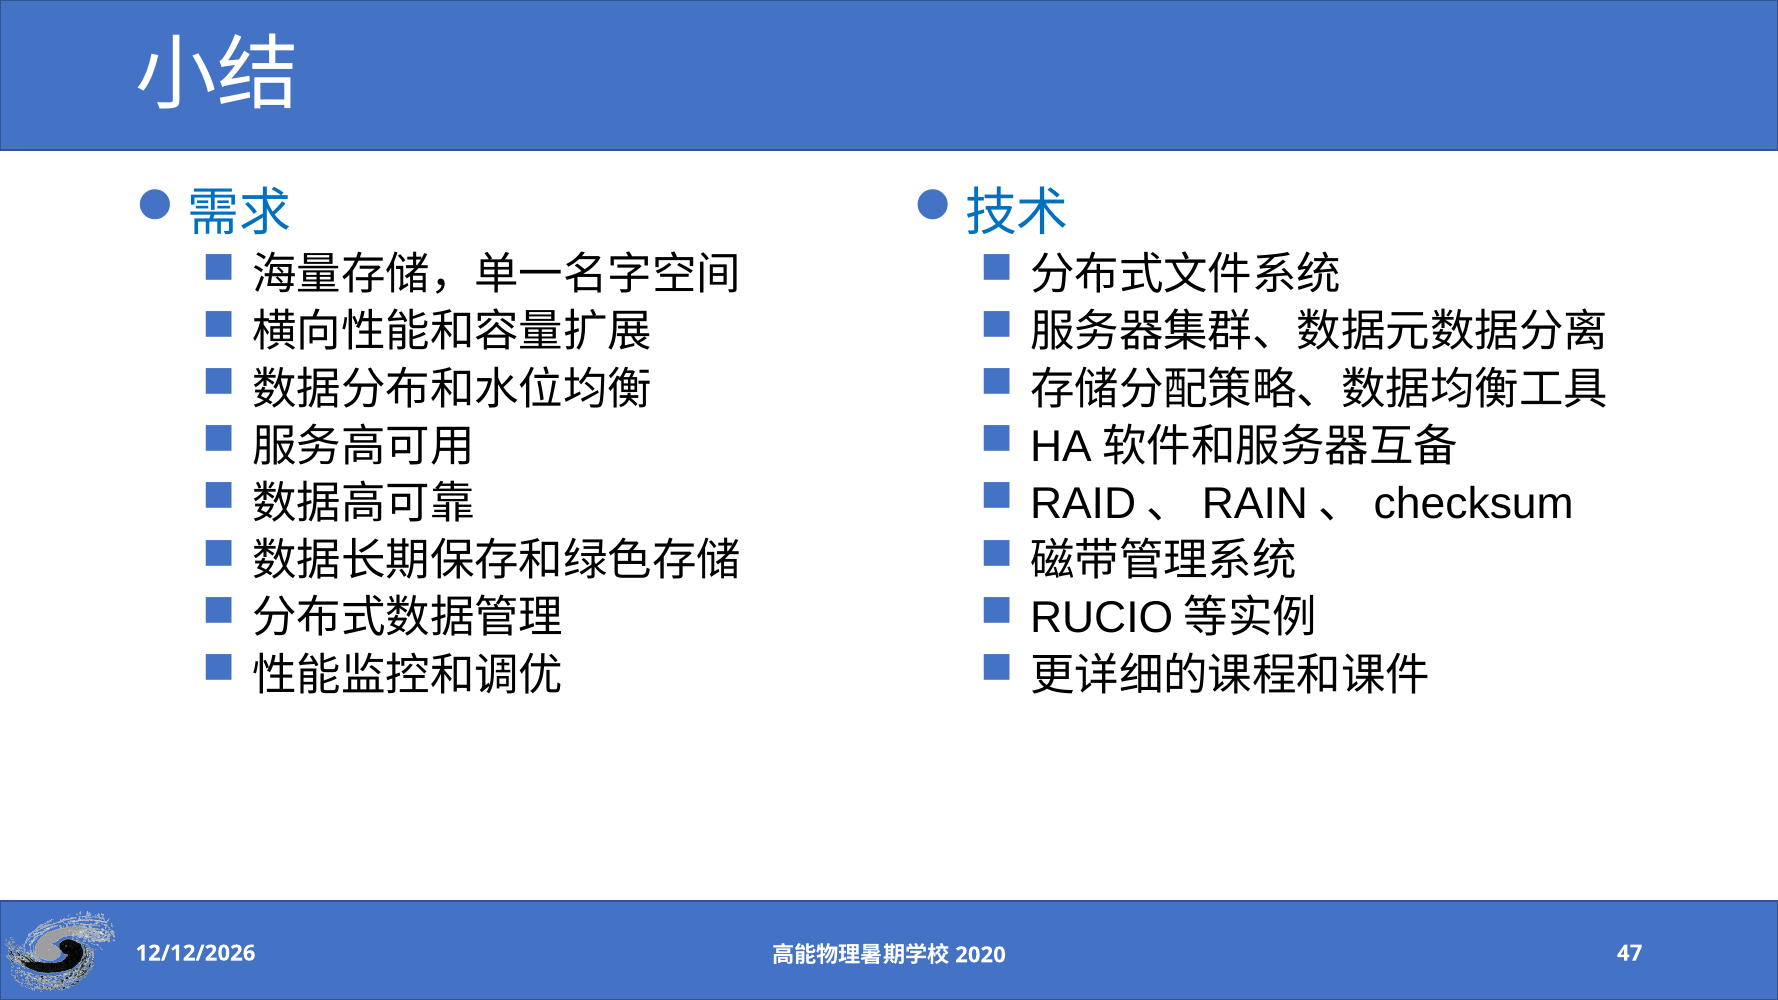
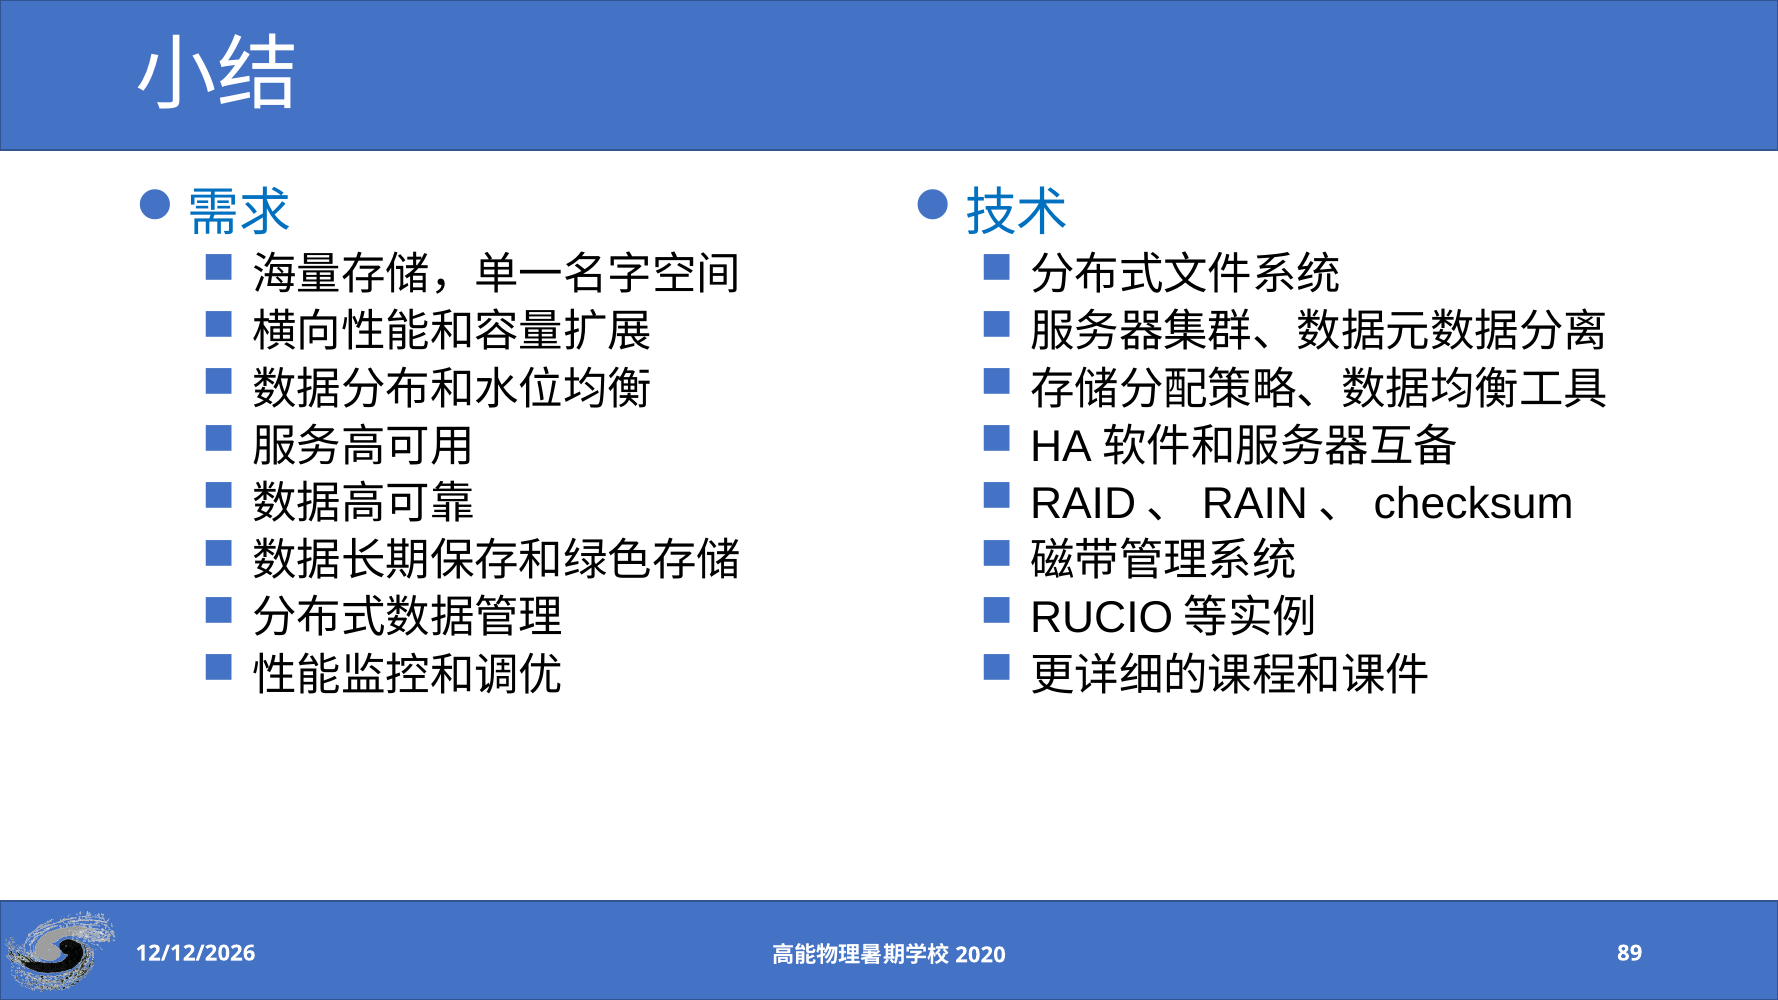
47: 47 -> 89
